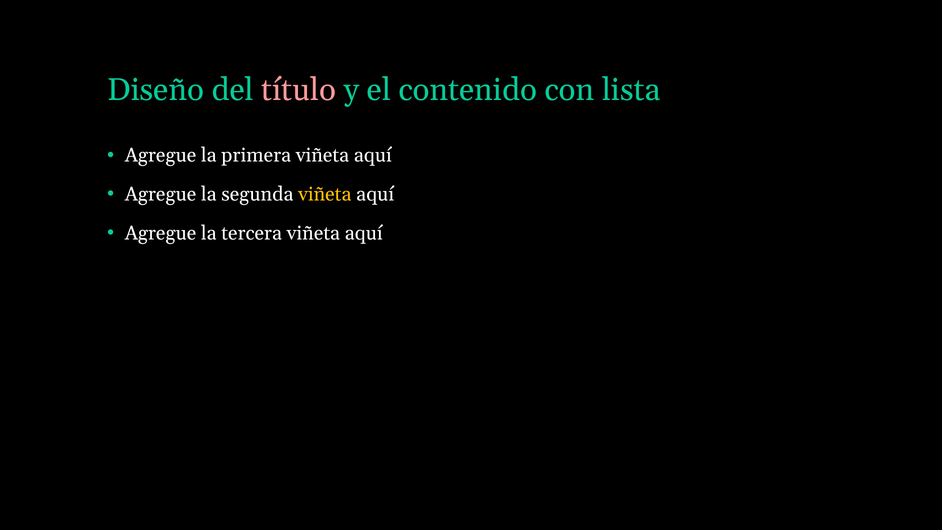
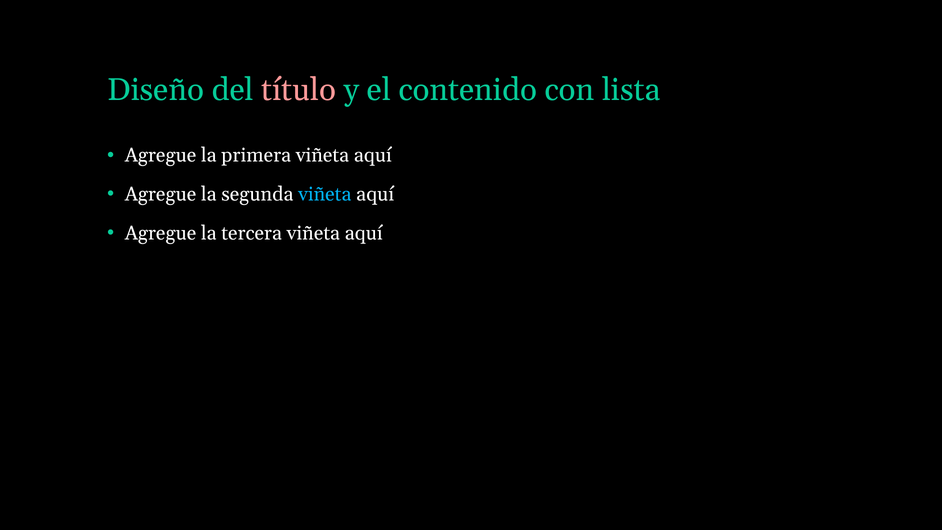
viñeta at (325, 194) colour: yellow -> light blue
